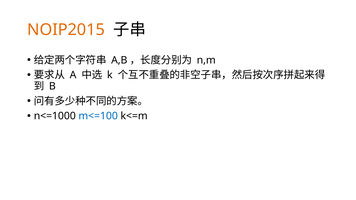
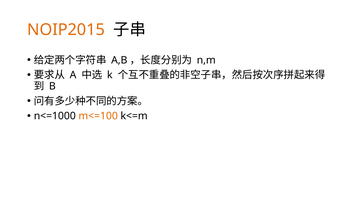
m<=100 colour: blue -> orange
